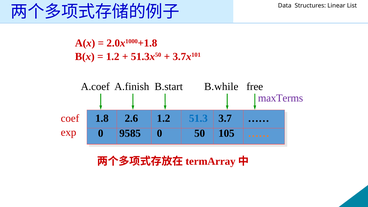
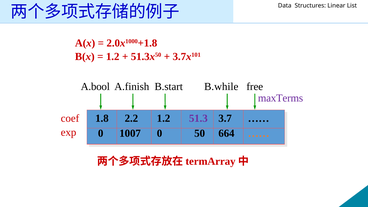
A.coef: A.coef -> A.bool
2.6: 2.6 -> 2.2
51.3 colour: blue -> purple
9585: 9585 -> 1007
105: 105 -> 664
